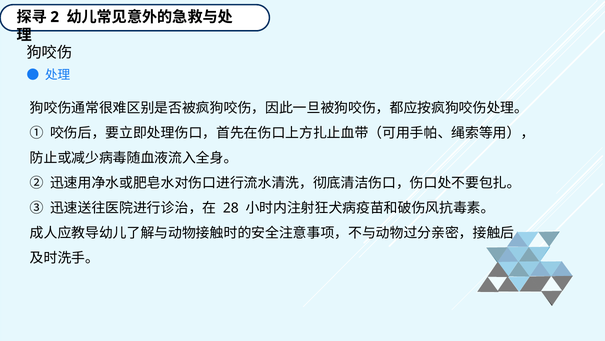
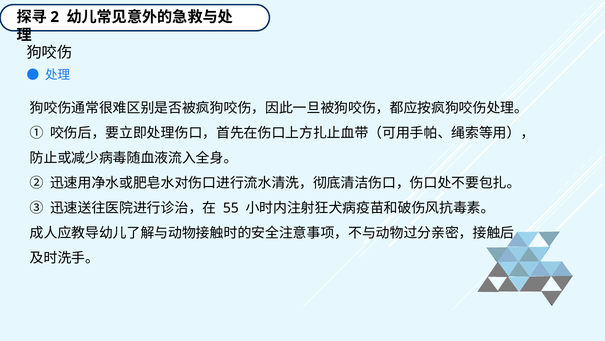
28: 28 -> 55
